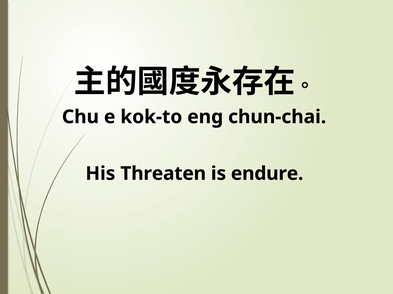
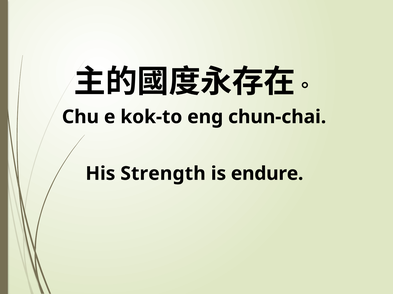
Threaten: Threaten -> Strength
